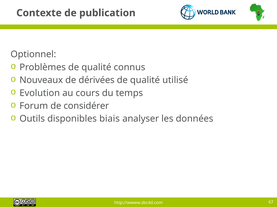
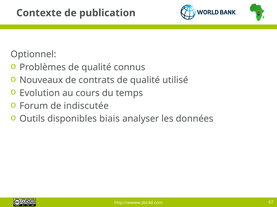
dérivées: dérivées -> contrats
considérer: considérer -> indiscutée
